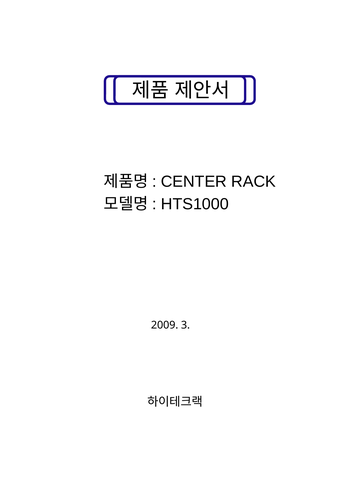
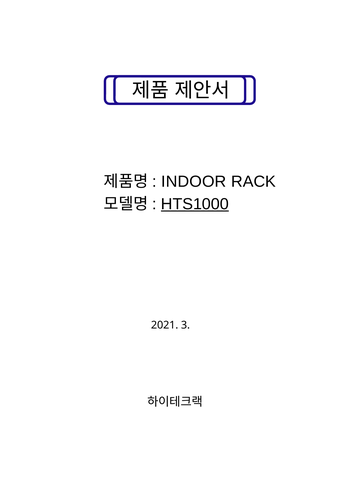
CENTER: CENTER -> INDOOR
HTS1000 underline: none -> present
2009: 2009 -> 2021
